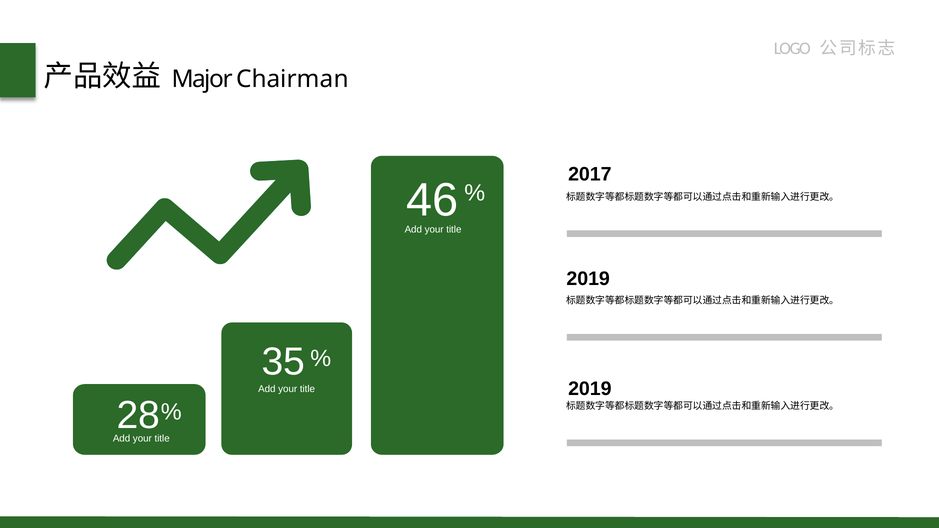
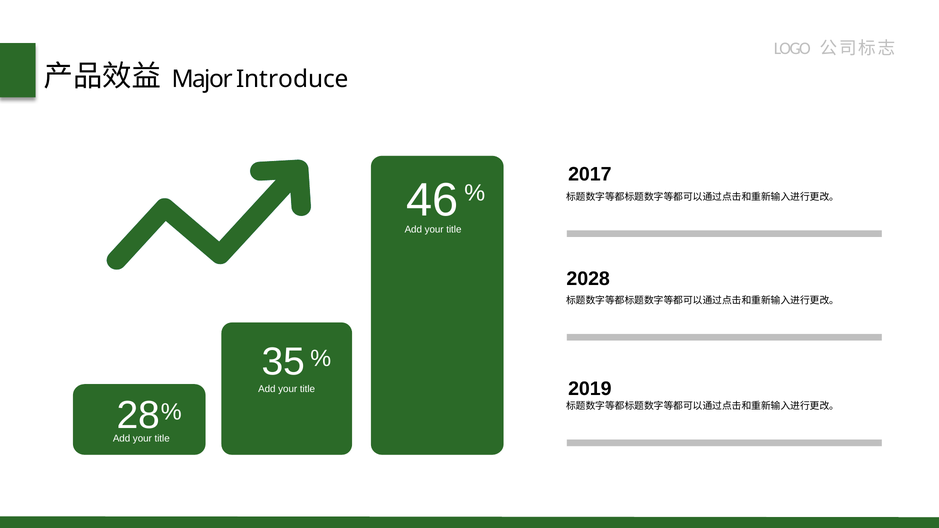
Chairman: Chairman -> Introduce
2019 at (588, 279): 2019 -> 2028
